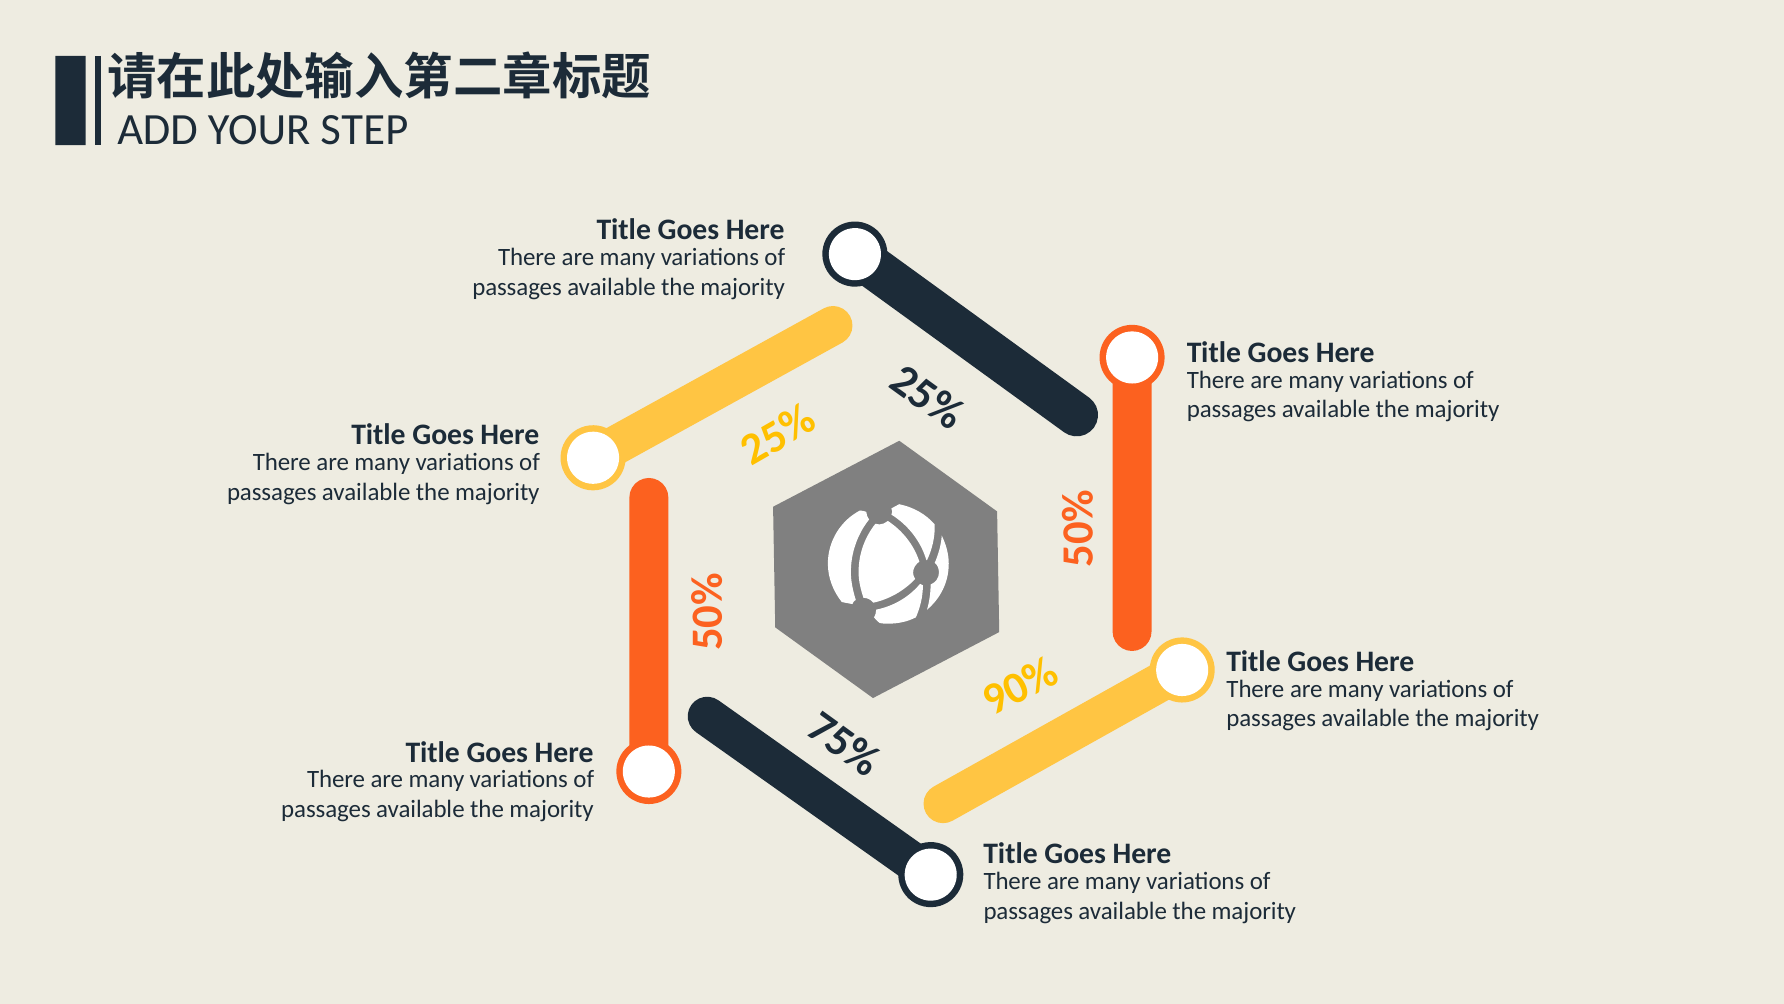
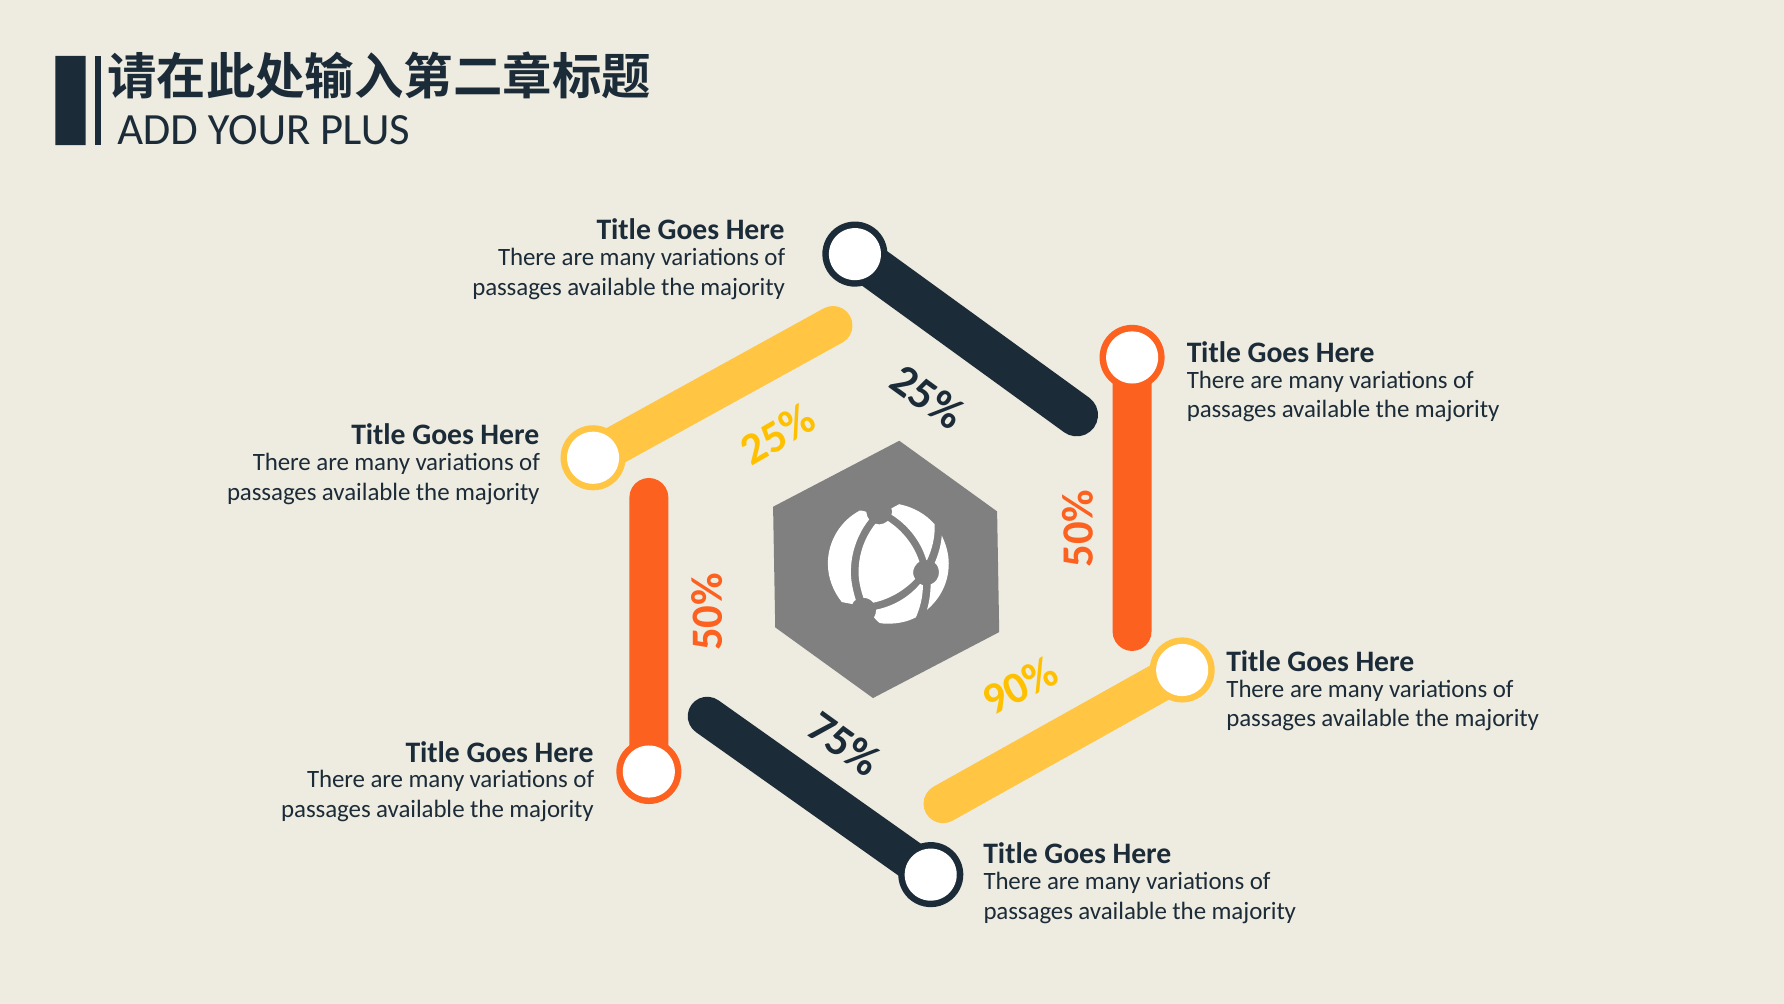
STEP: STEP -> PLUS
